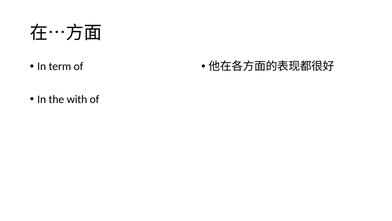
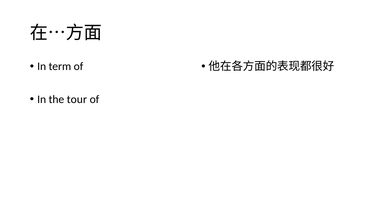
with: with -> tour
